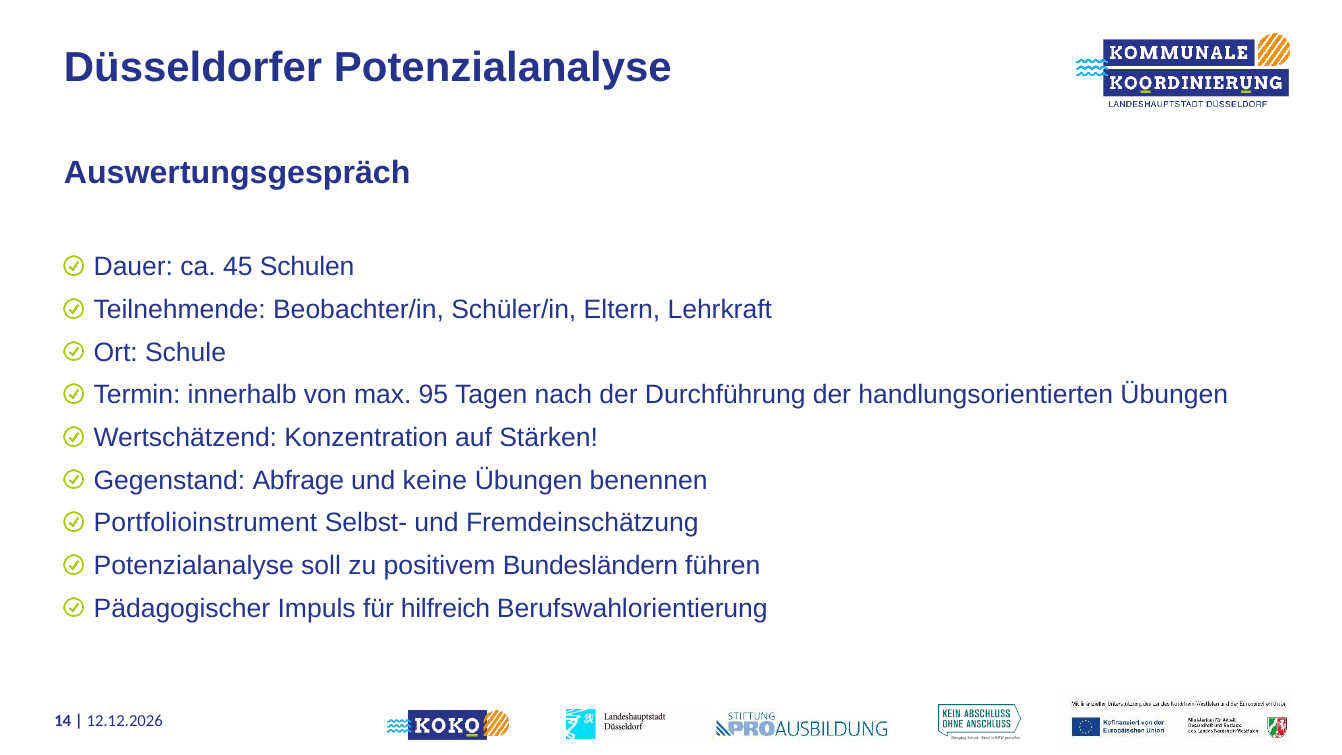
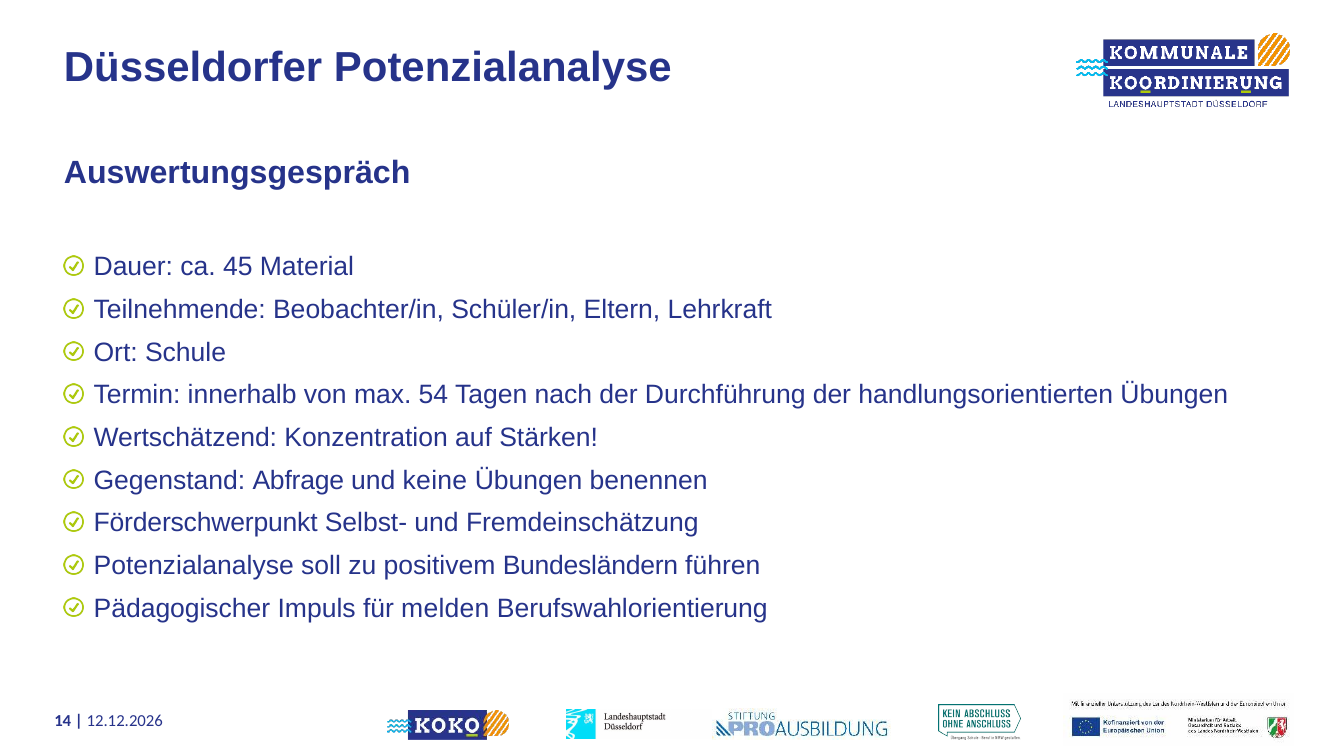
Schulen: Schulen -> Material
95: 95 -> 54
Portfolioinstrument: Portfolioinstrument -> Förderschwerpunkt
hilfreich: hilfreich -> melden
